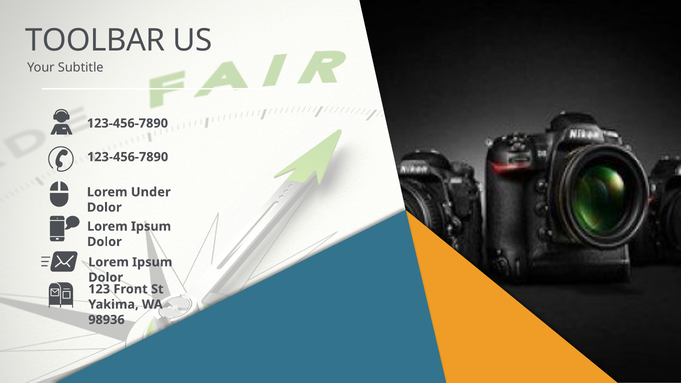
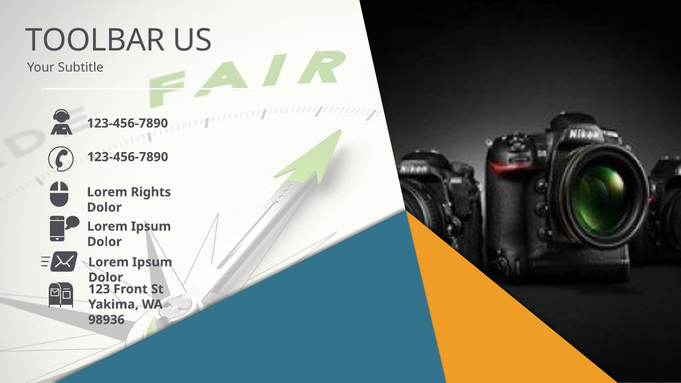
Under: Under -> Rights
